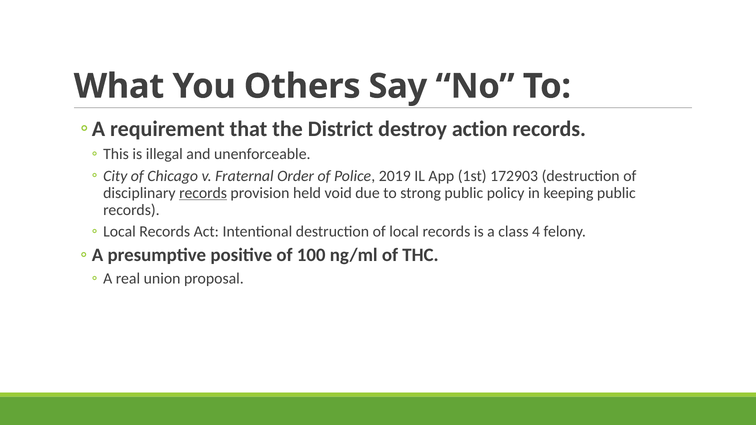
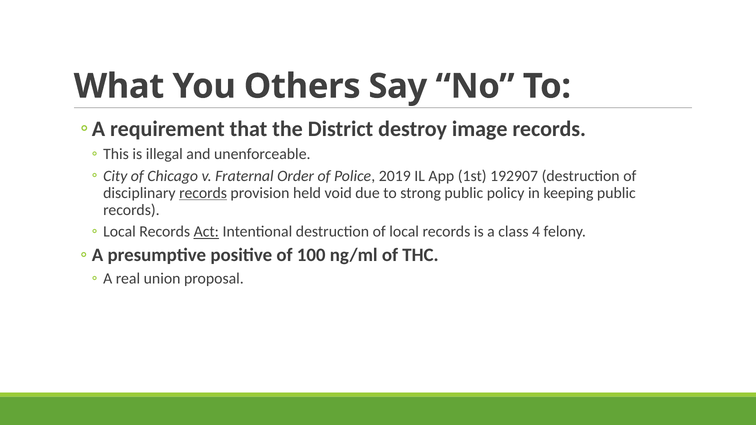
action: action -> image
172903: 172903 -> 192907
Act underline: none -> present
